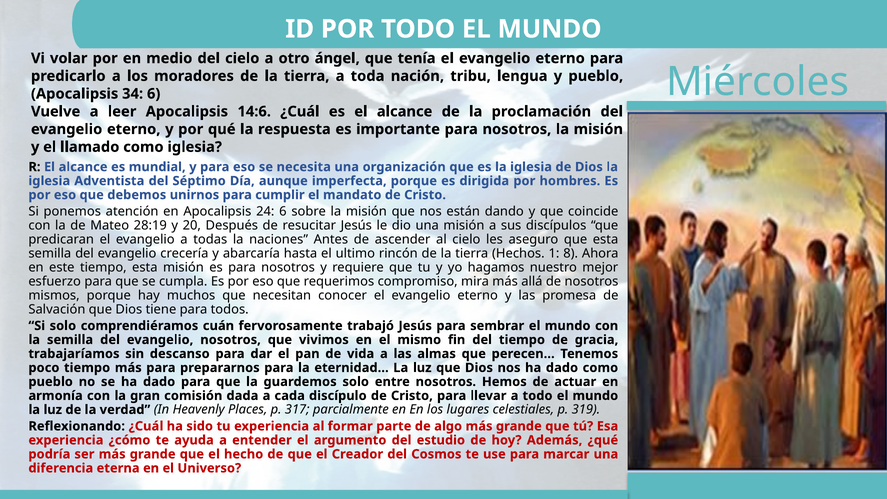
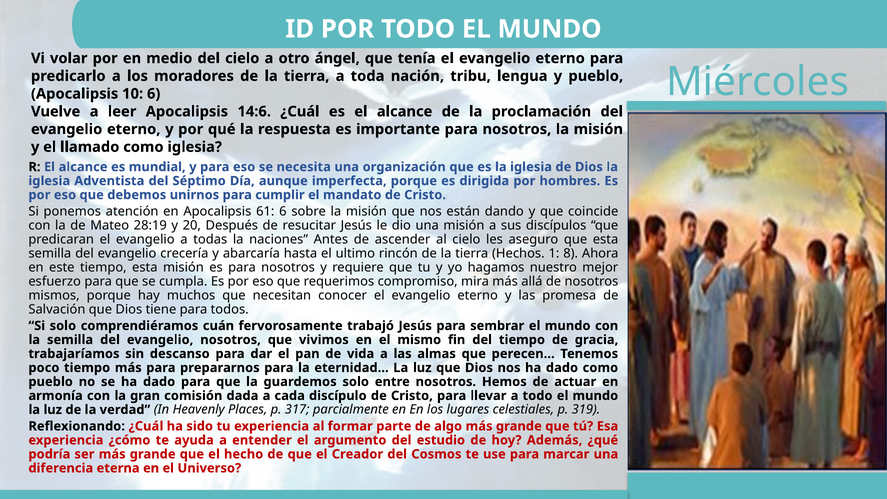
34: 34 -> 10
24: 24 -> 61
